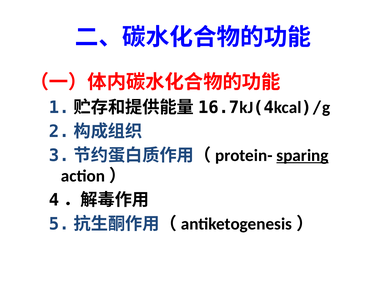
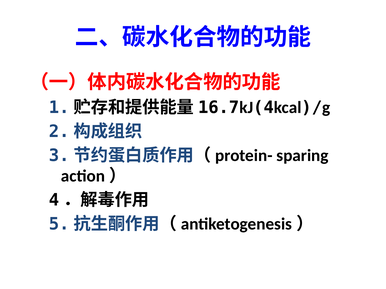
sparing underline: present -> none
